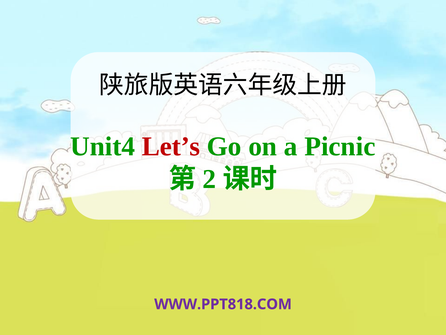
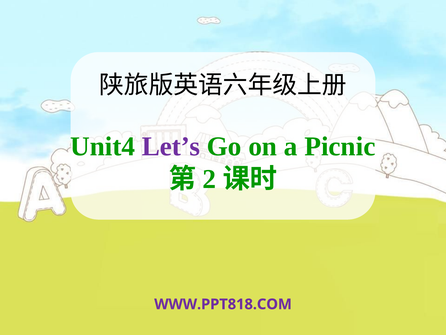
Let’s colour: red -> purple
